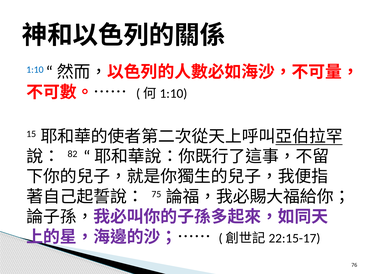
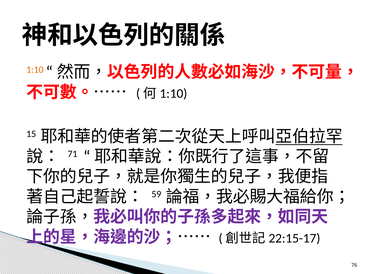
1:10 colour: blue -> orange
82: 82 -> 71
75: 75 -> 59
